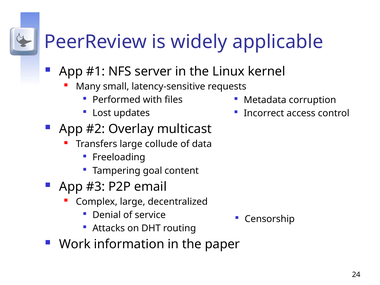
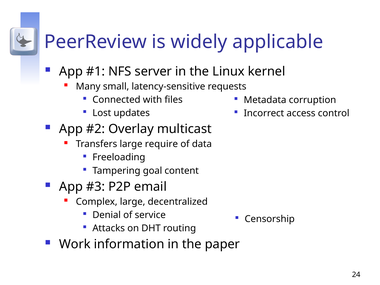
Performed: Performed -> Connected
collude: collude -> require
